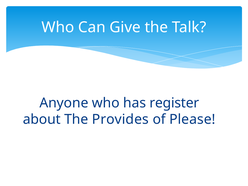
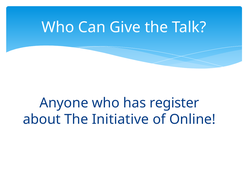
Provides: Provides -> Initiative
Please: Please -> Online
